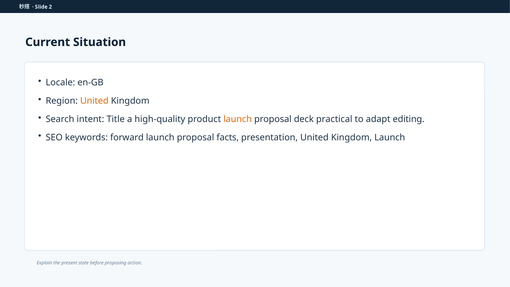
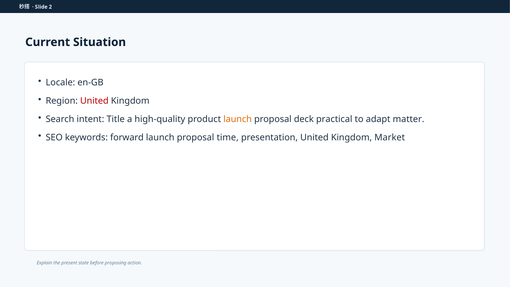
United at (94, 101) colour: orange -> red
editing: editing -> matter
facts: facts -> time
Kingdom Launch: Launch -> Market
